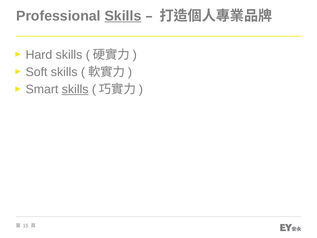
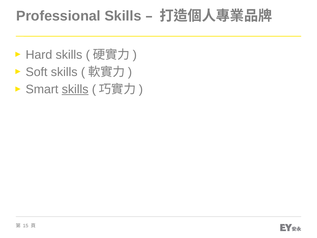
Skills at (123, 16) underline: present -> none
